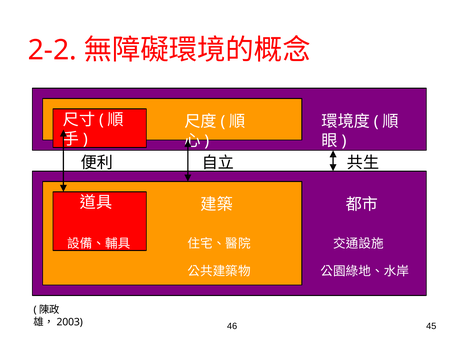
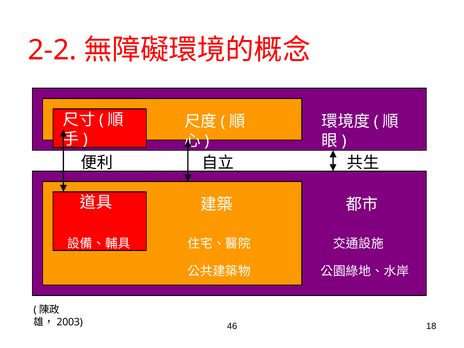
45: 45 -> 18
